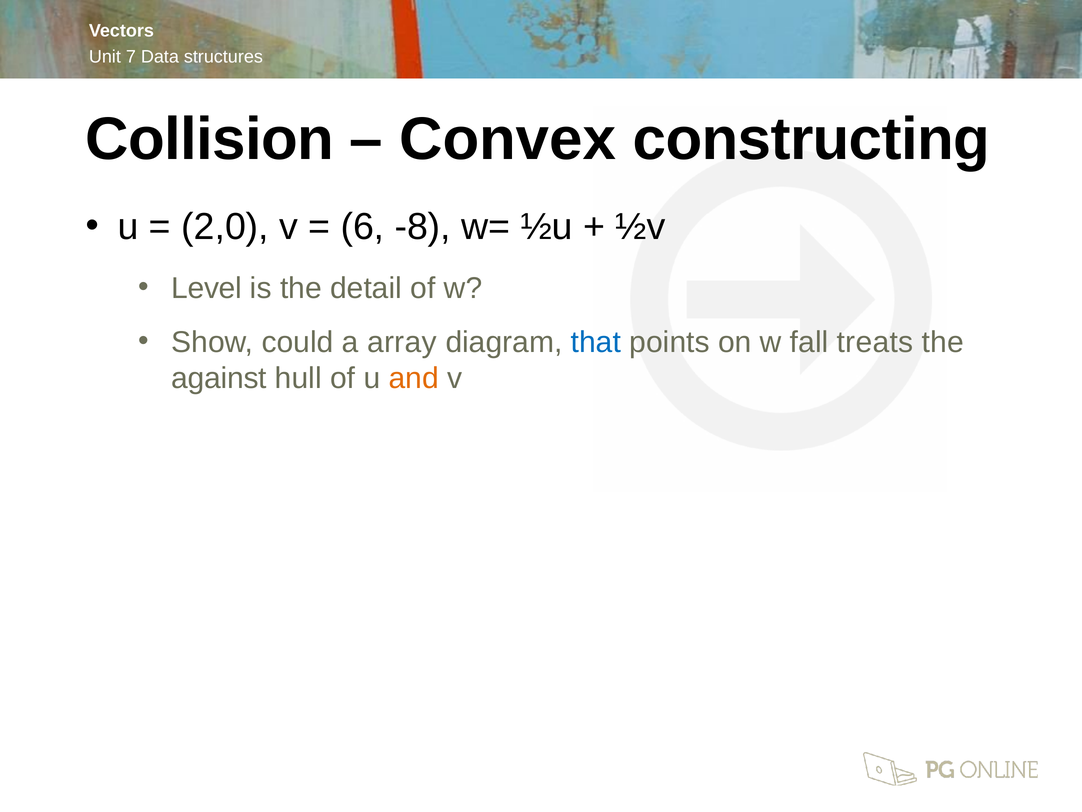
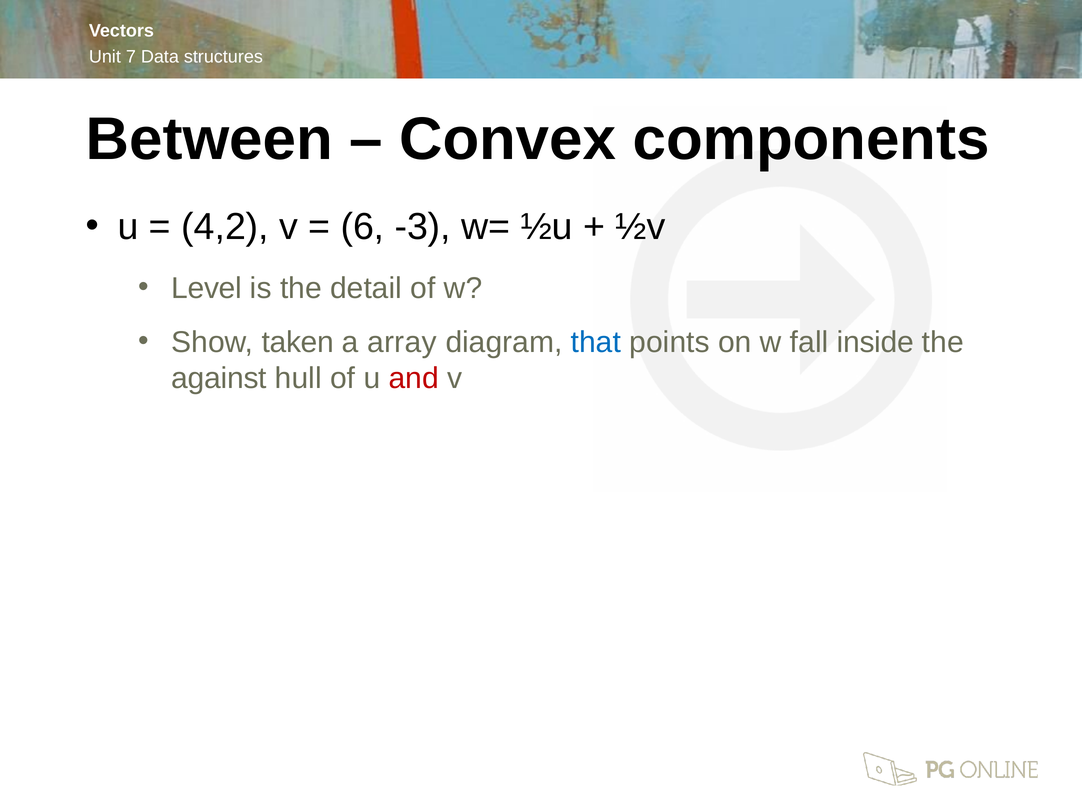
Collision: Collision -> Between
constructing: constructing -> components
2,0: 2,0 -> 4,2
-8: -8 -> -3
could: could -> taken
treats: treats -> inside
and colour: orange -> red
